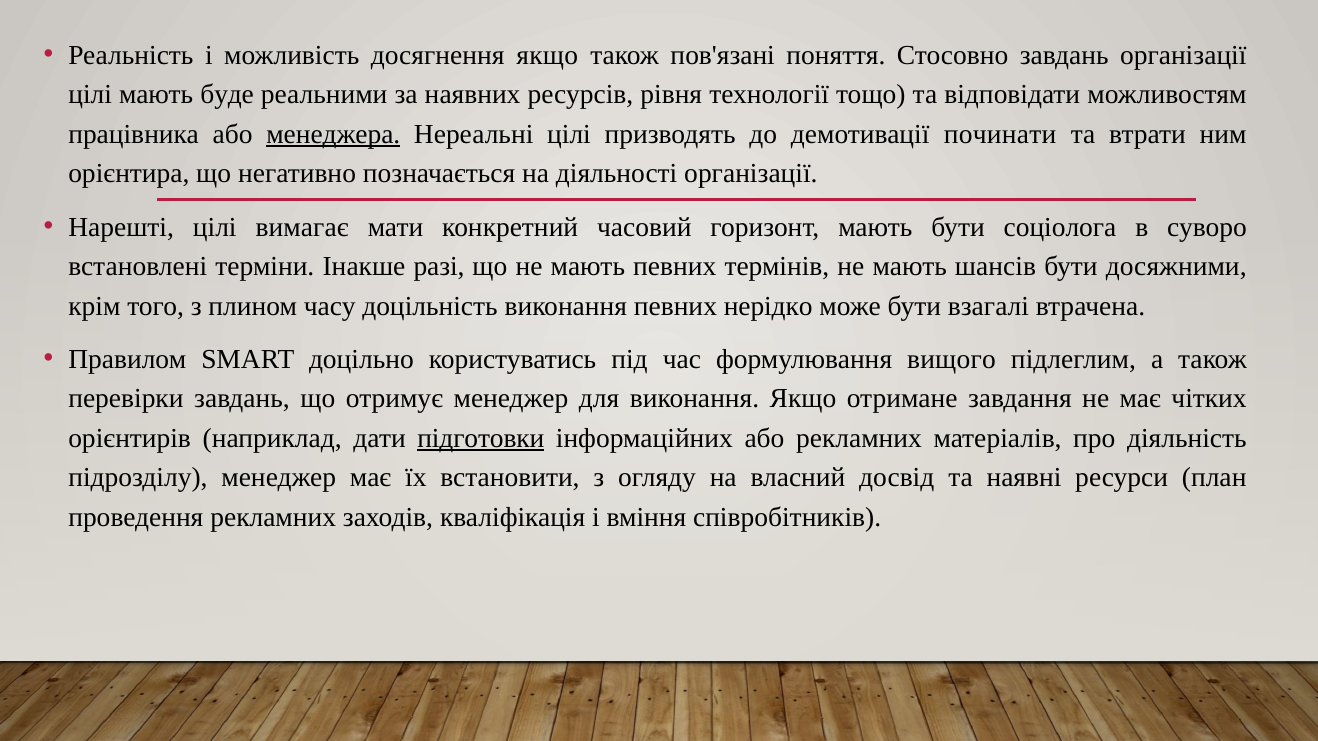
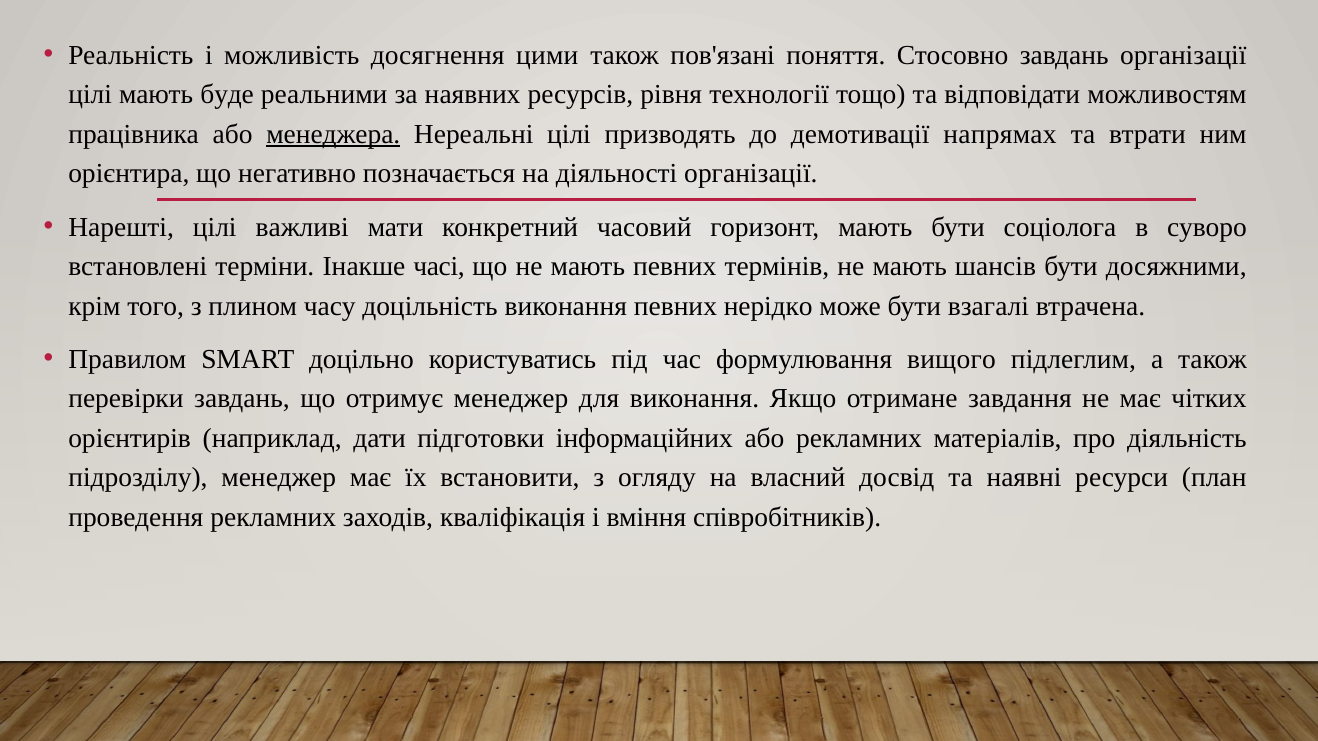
досягнення якщо: якщо -> цими
починати: починати -> напрямах
вимагає: вимагає -> важливі
разі: разі -> часі
підготовки underline: present -> none
